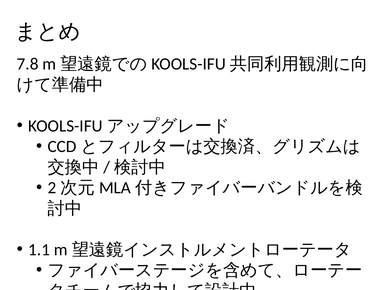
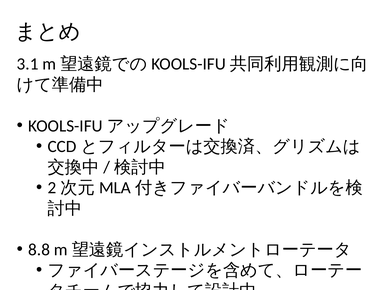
7.8: 7.8 -> 3.1
1.1: 1.1 -> 8.8
